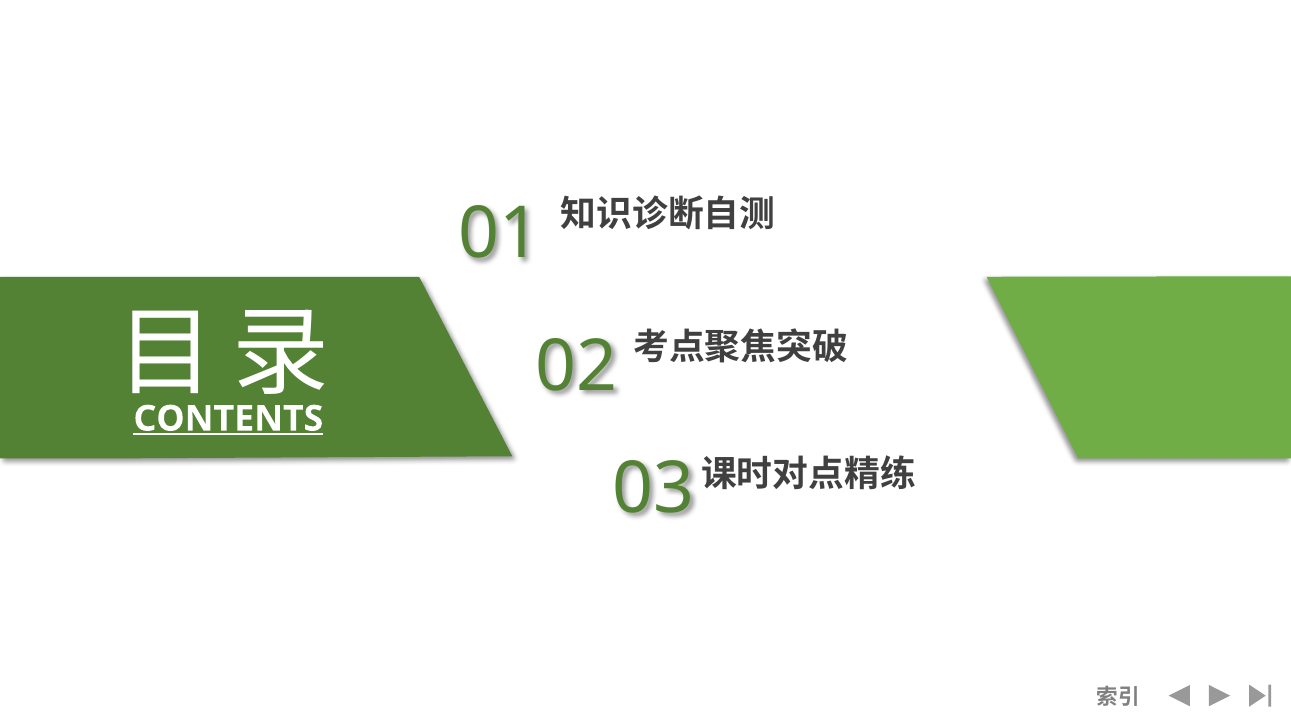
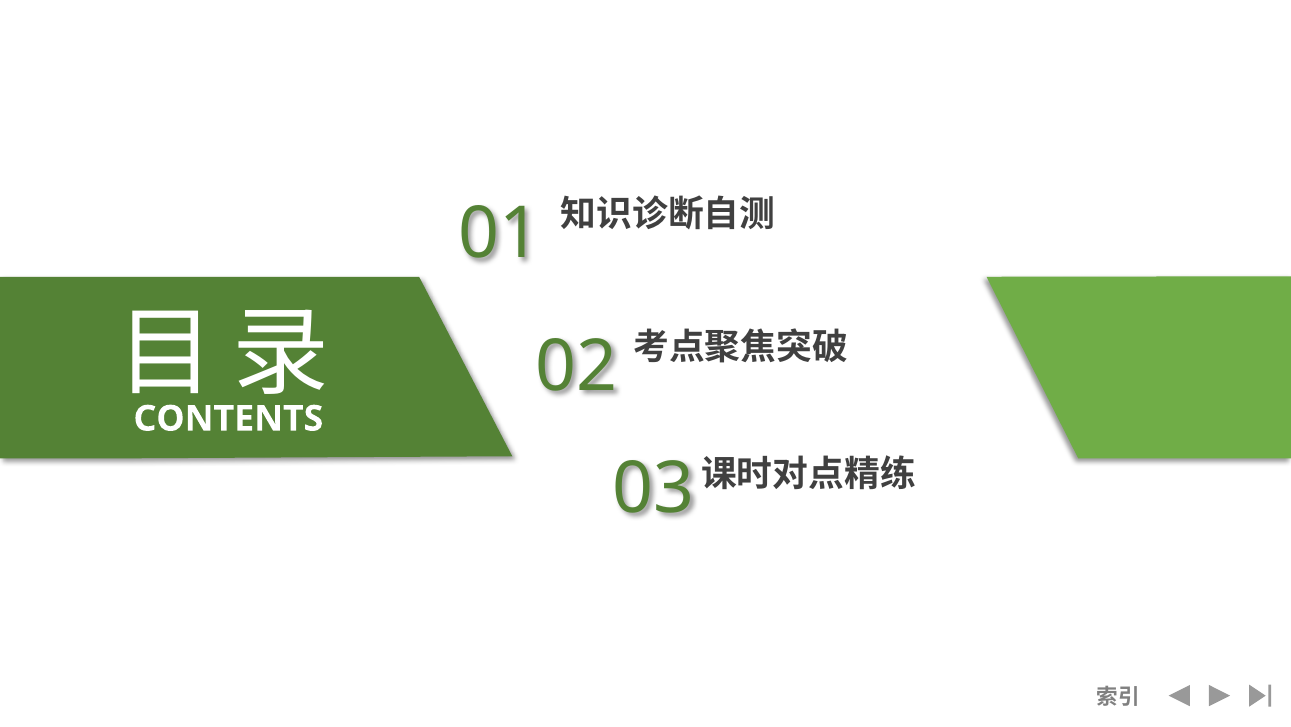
CONTENTS underline: present -> none
